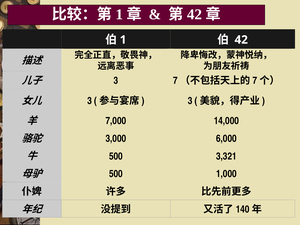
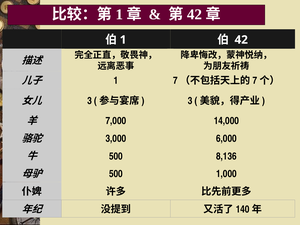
3 at (116, 81): 3 -> 1
3,321: 3,321 -> 8,136
